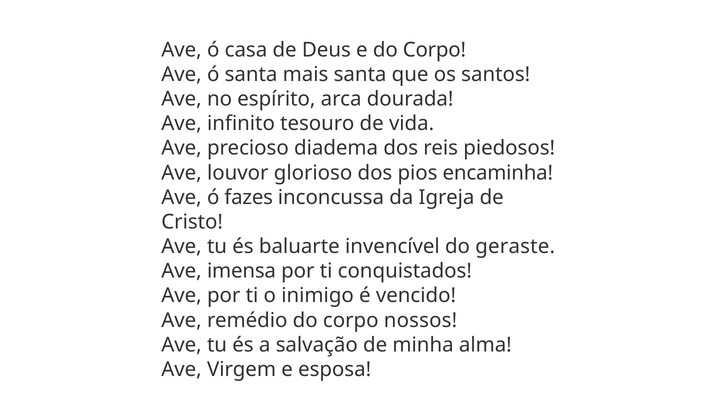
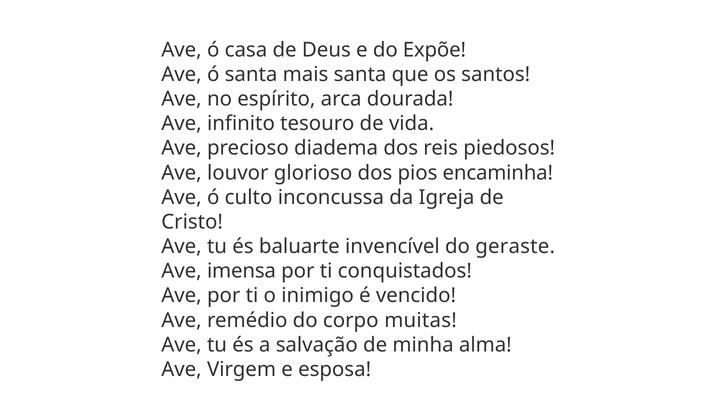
e do Corpo: Corpo -> Expõe
fazes: fazes -> culto
nossos: nossos -> muitas
